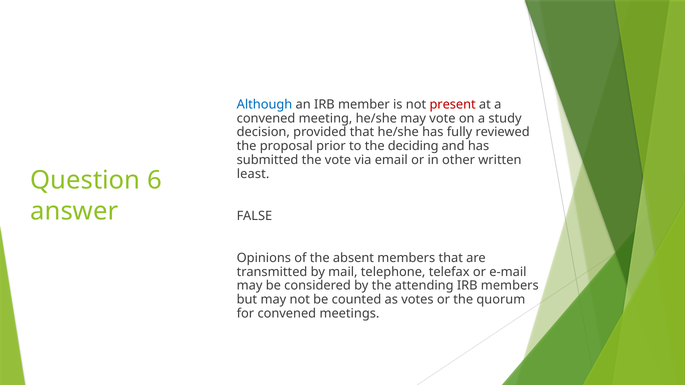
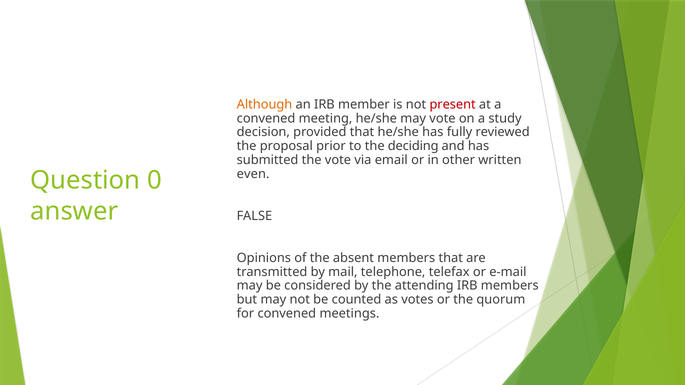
Although colour: blue -> orange
least: least -> even
6: 6 -> 0
